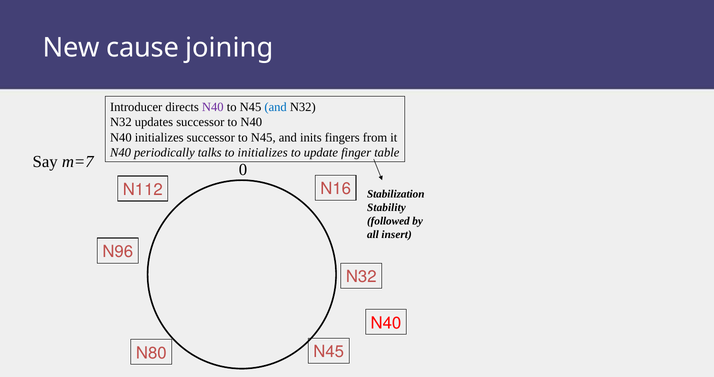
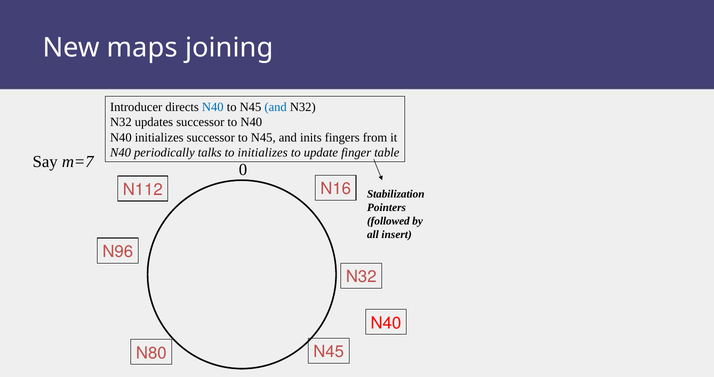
cause: cause -> maps
N40 at (213, 107) colour: purple -> blue
Stability: Stability -> Pointers
